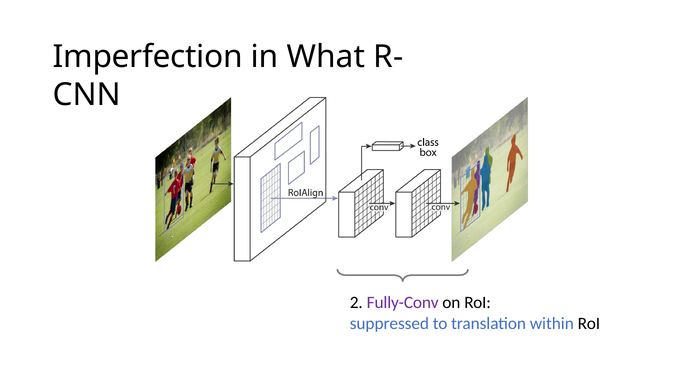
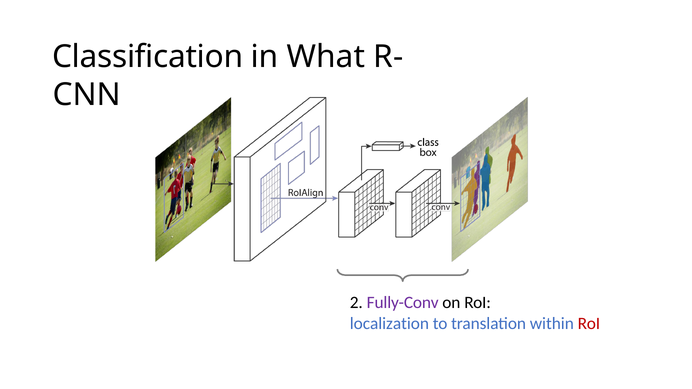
Imperfection: Imperfection -> Classification
suppressed: suppressed -> localization
RoI at (589, 324) colour: black -> red
